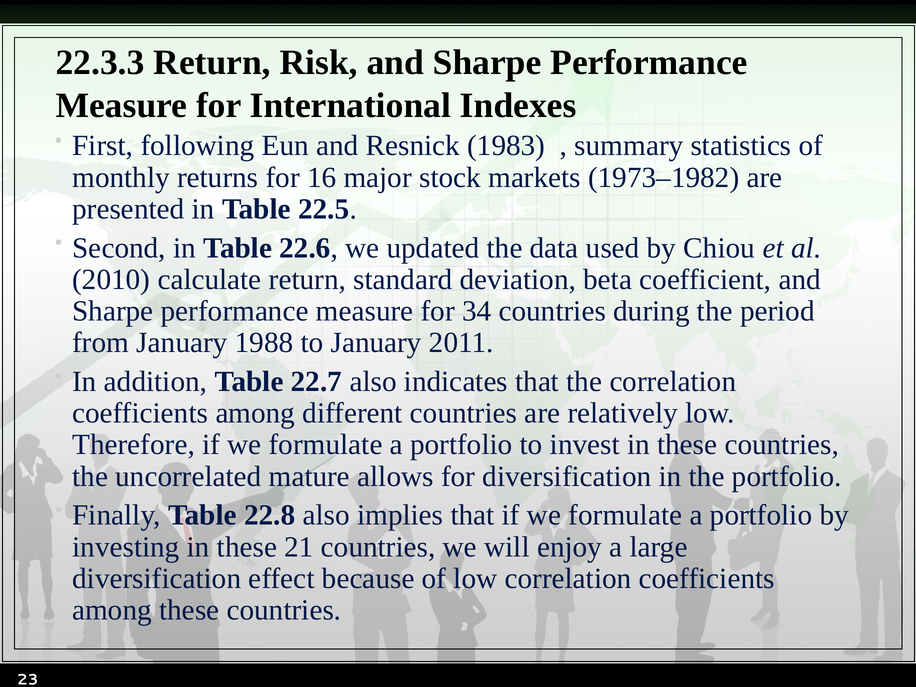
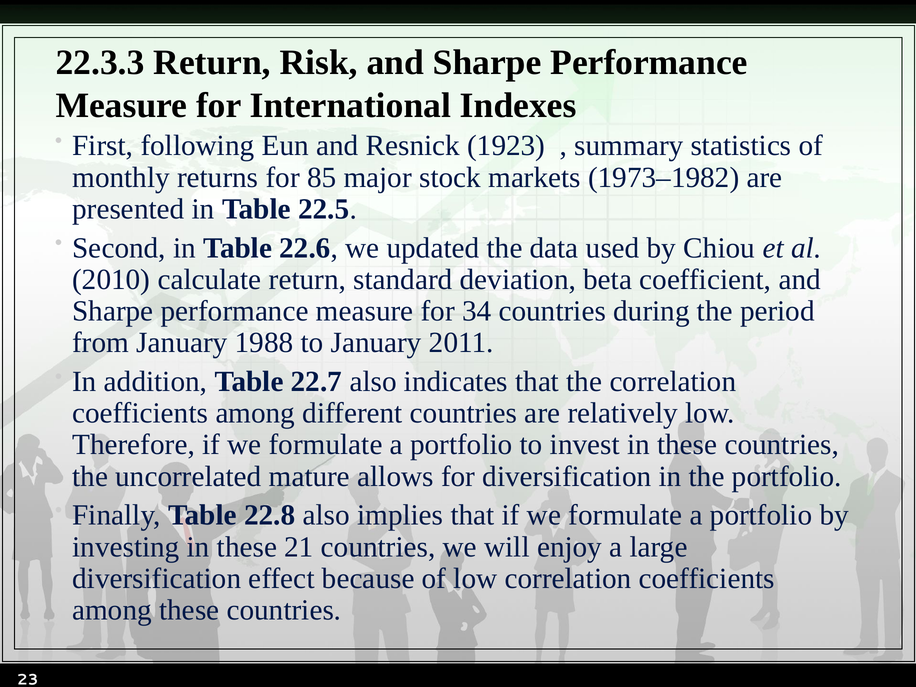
1983: 1983 -> 1923
16: 16 -> 85
